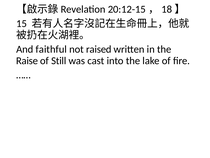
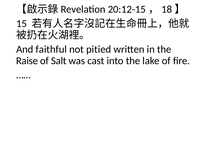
raised: raised -> pitied
Still: Still -> Salt
